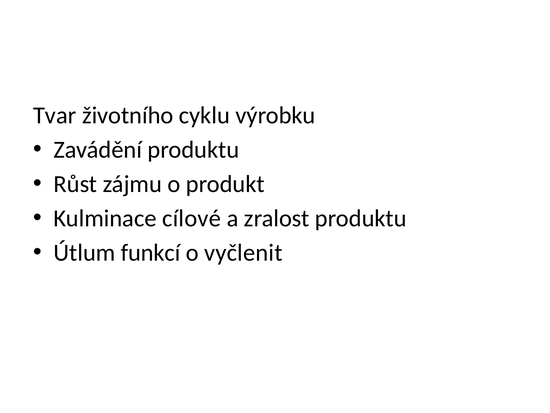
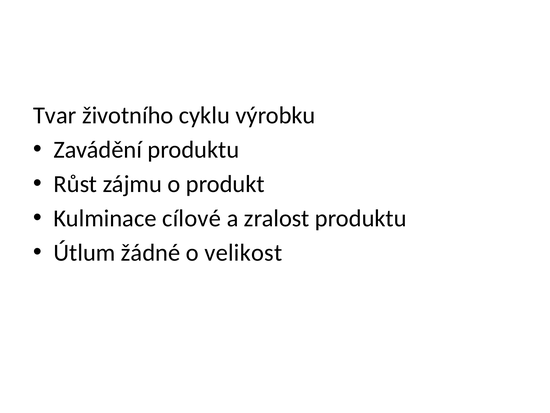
funkcí: funkcí -> žádné
vyčlenit: vyčlenit -> velikost
